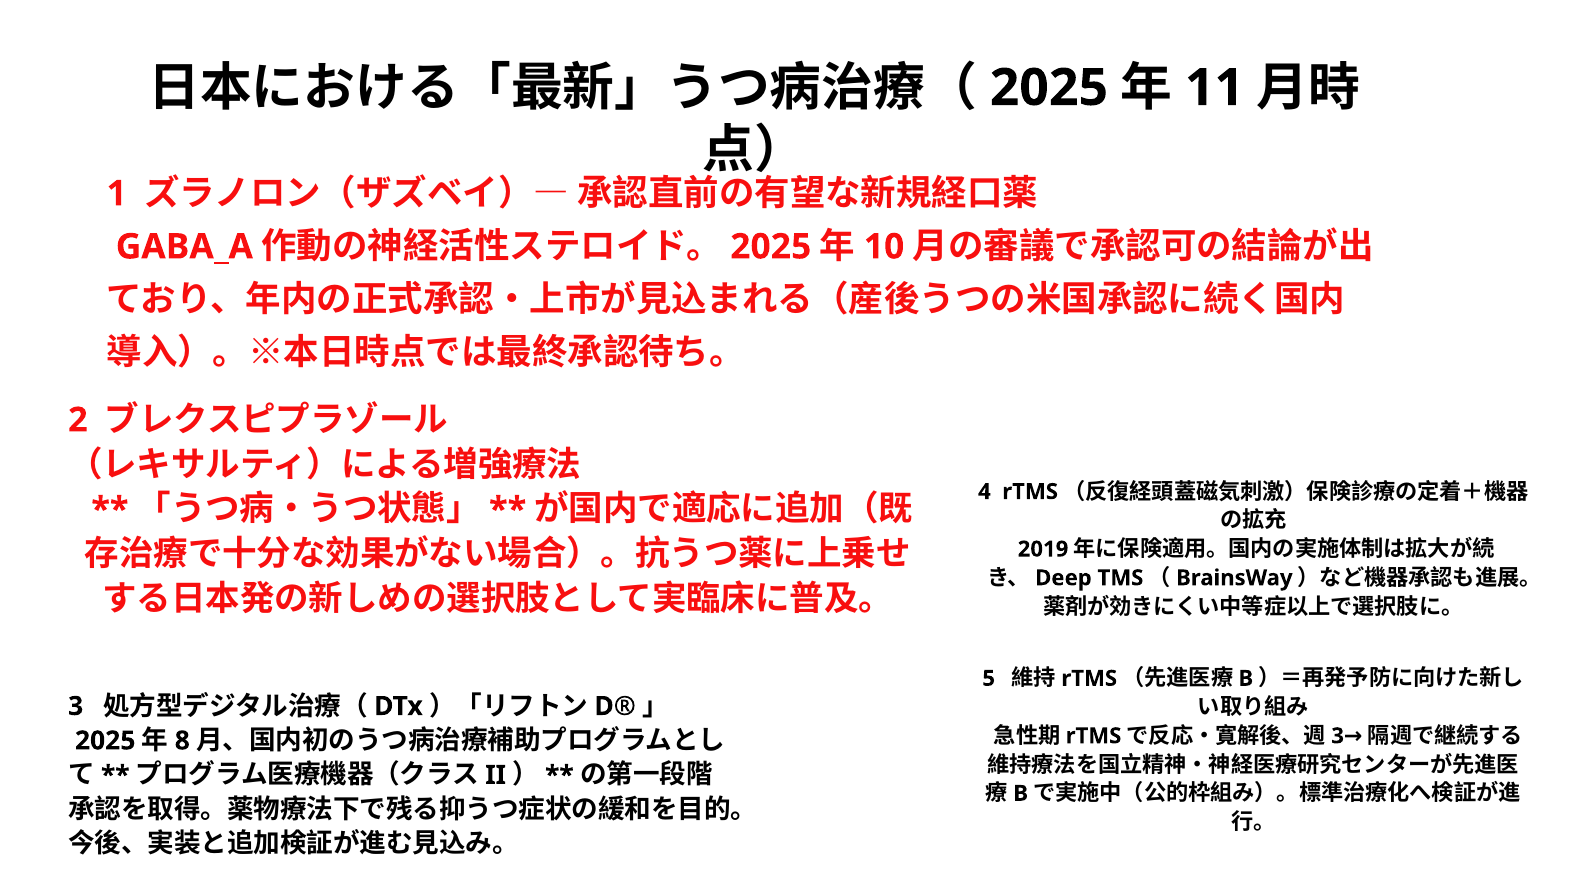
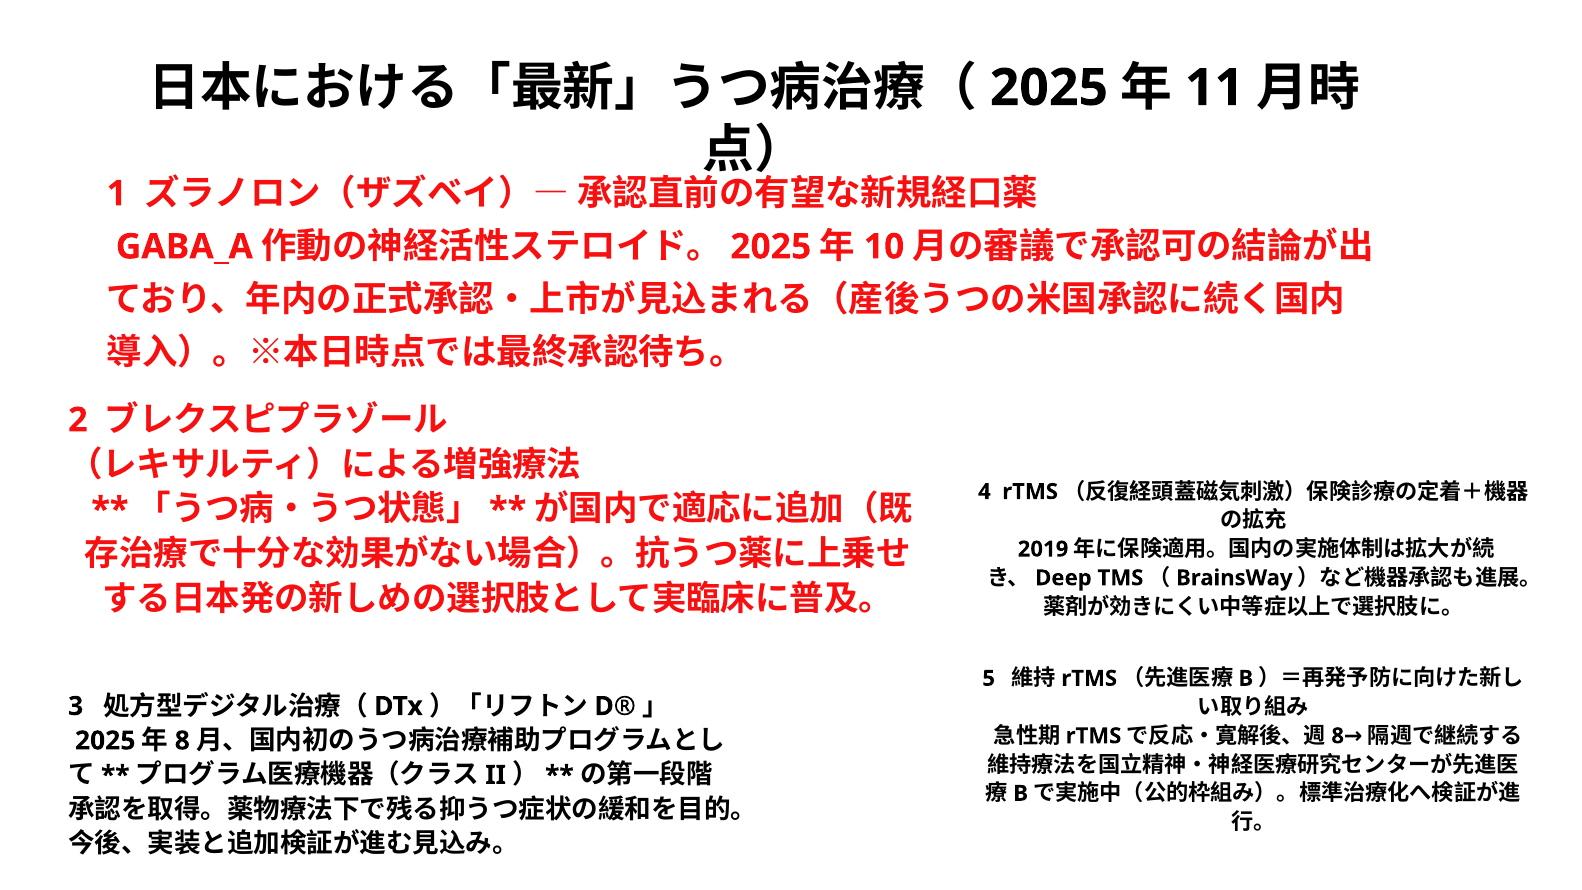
3 at (1338, 736): 3 -> 8
